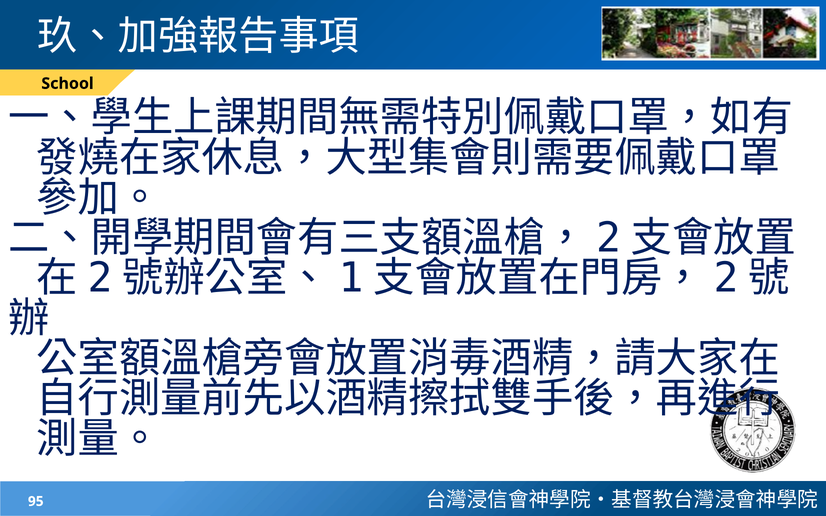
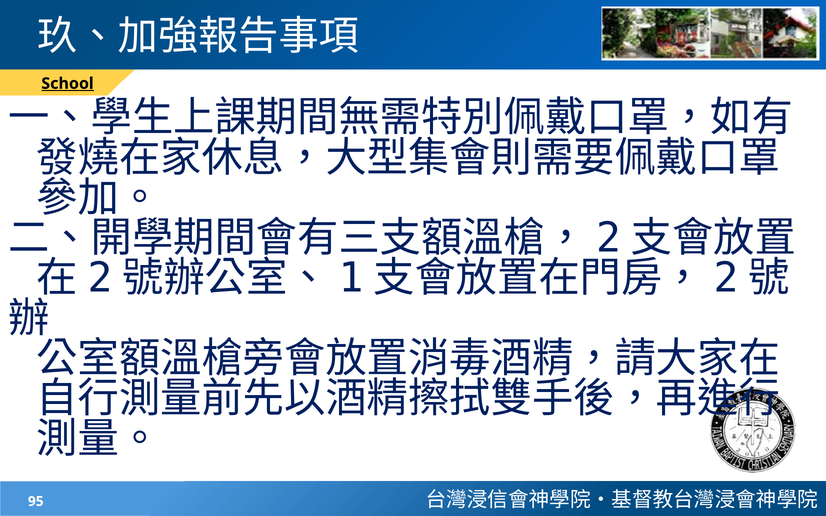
School underline: none -> present
